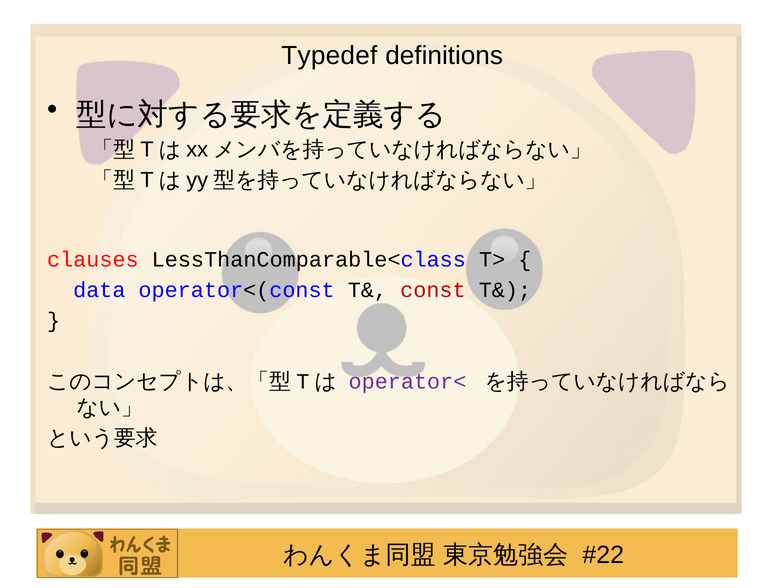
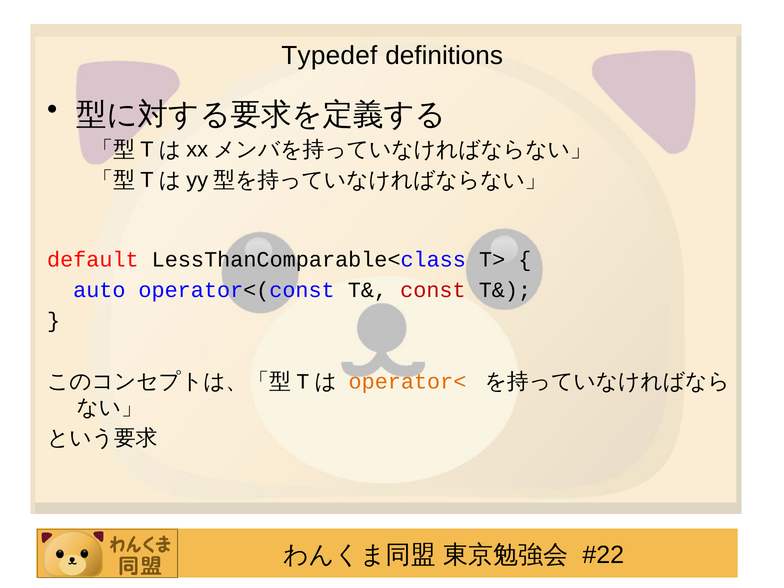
clauses: clauses -> default
data: data -> auto
operator< colour: purple -> orange
